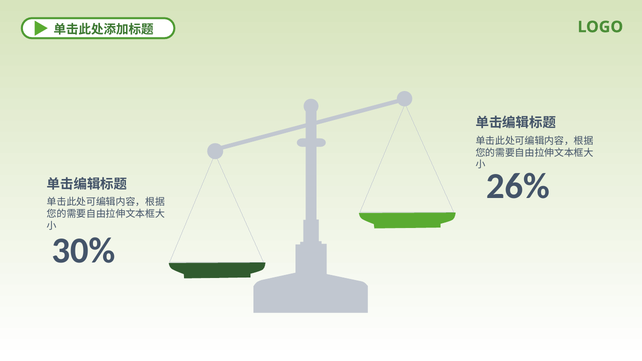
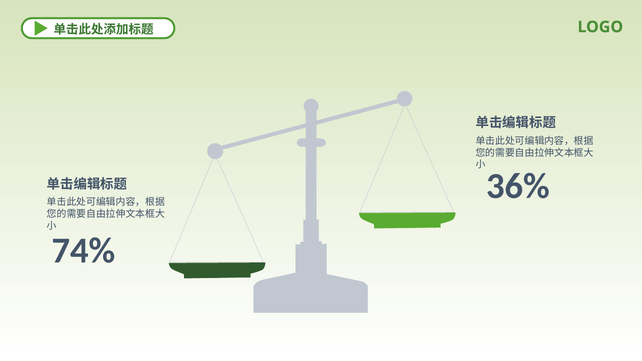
26%: 26% -> 36%
30%: 30% -> 74%
